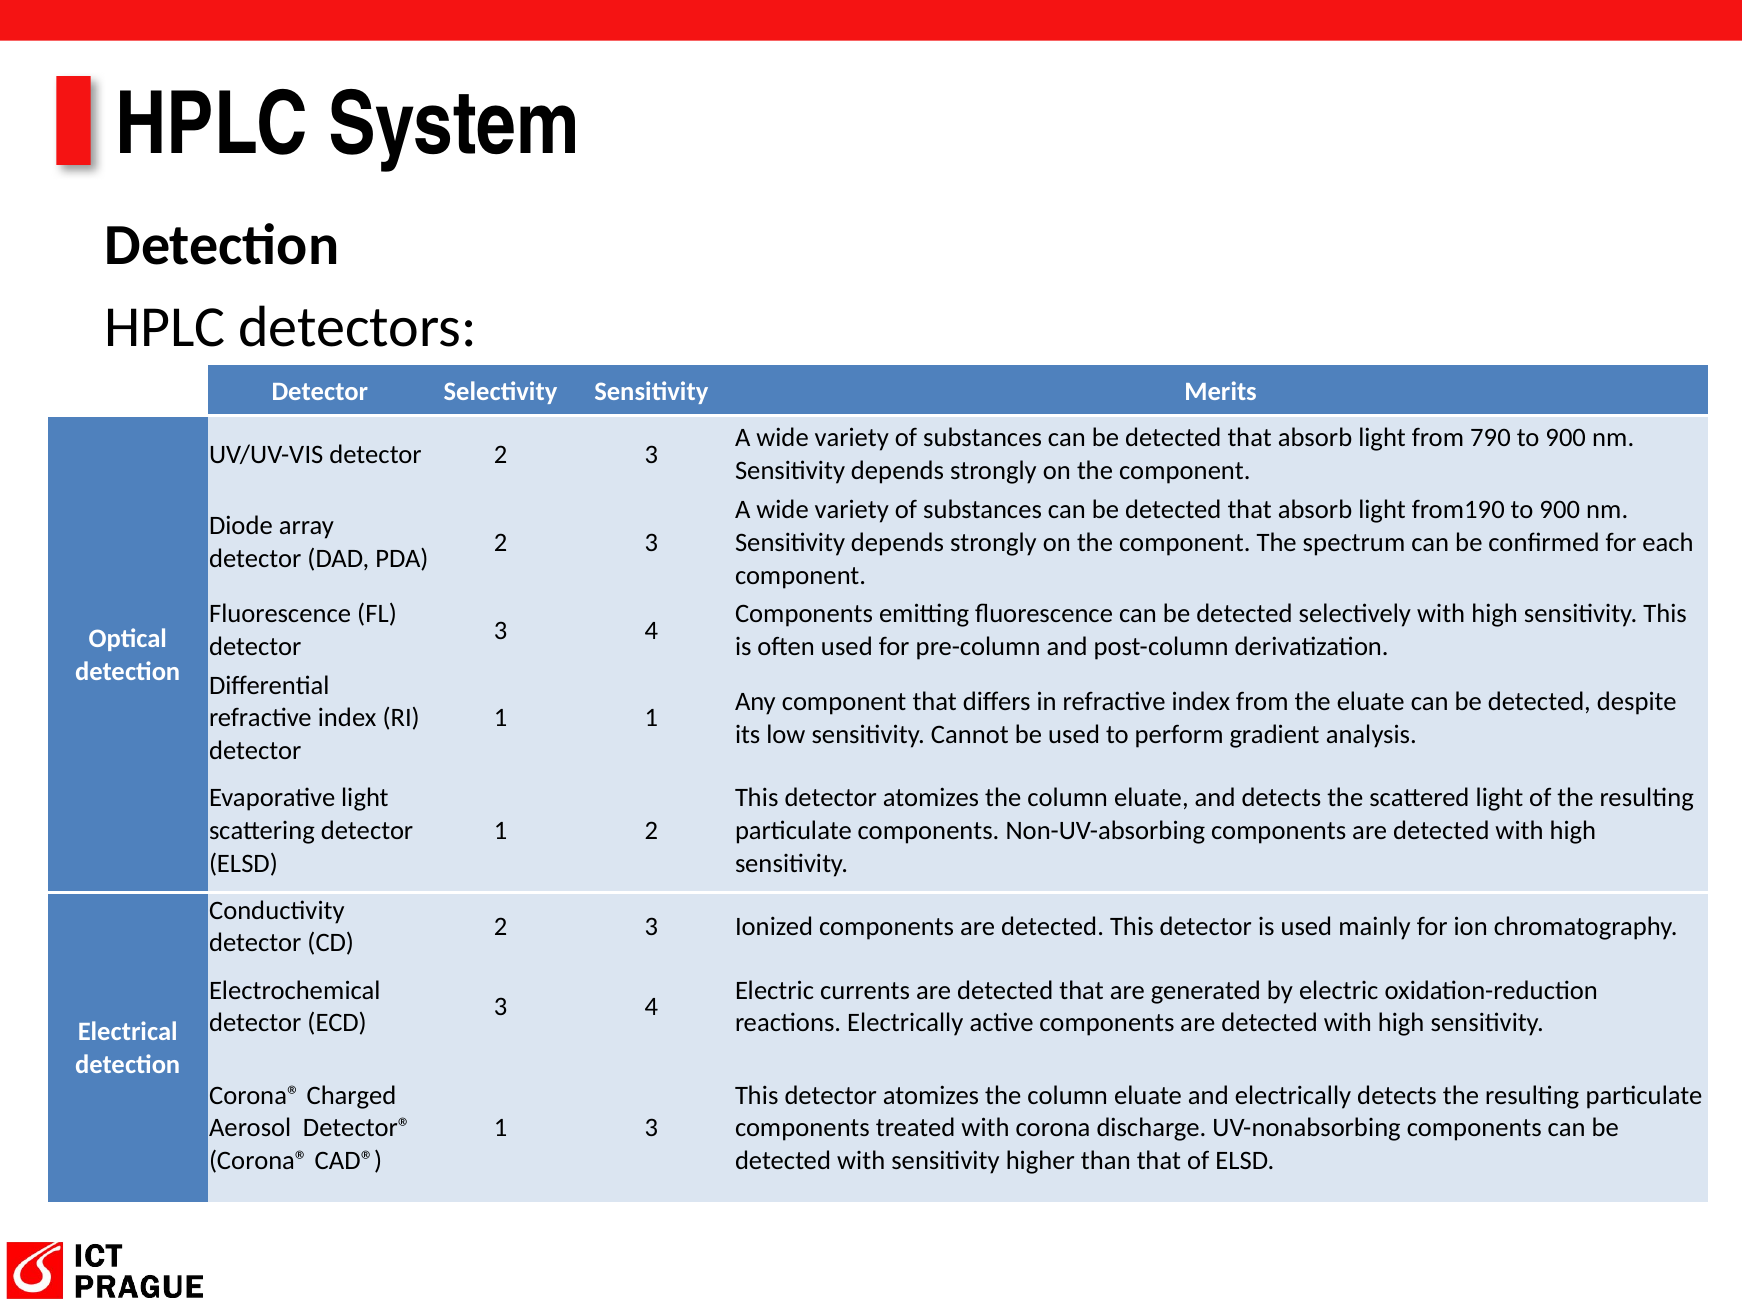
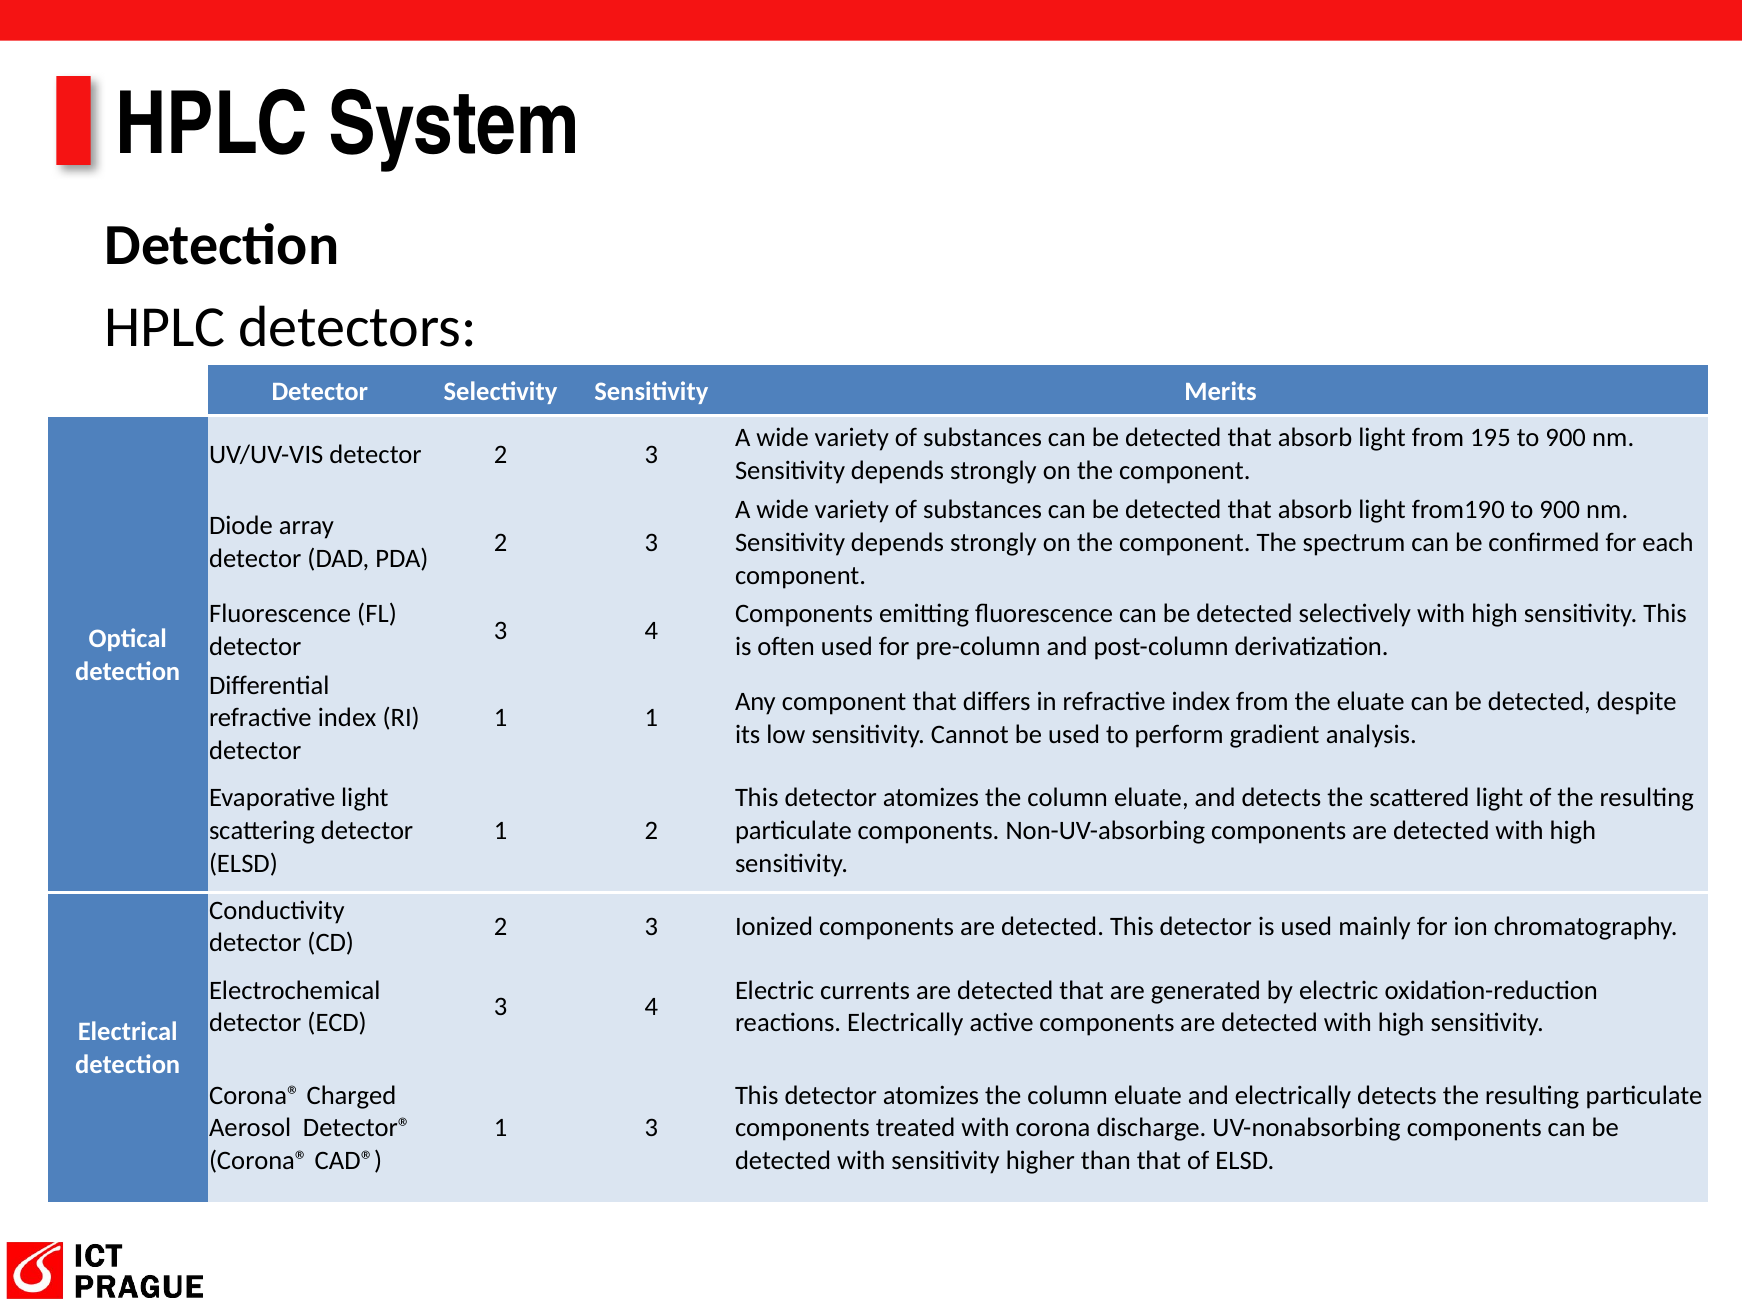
790: 790 -> 195
